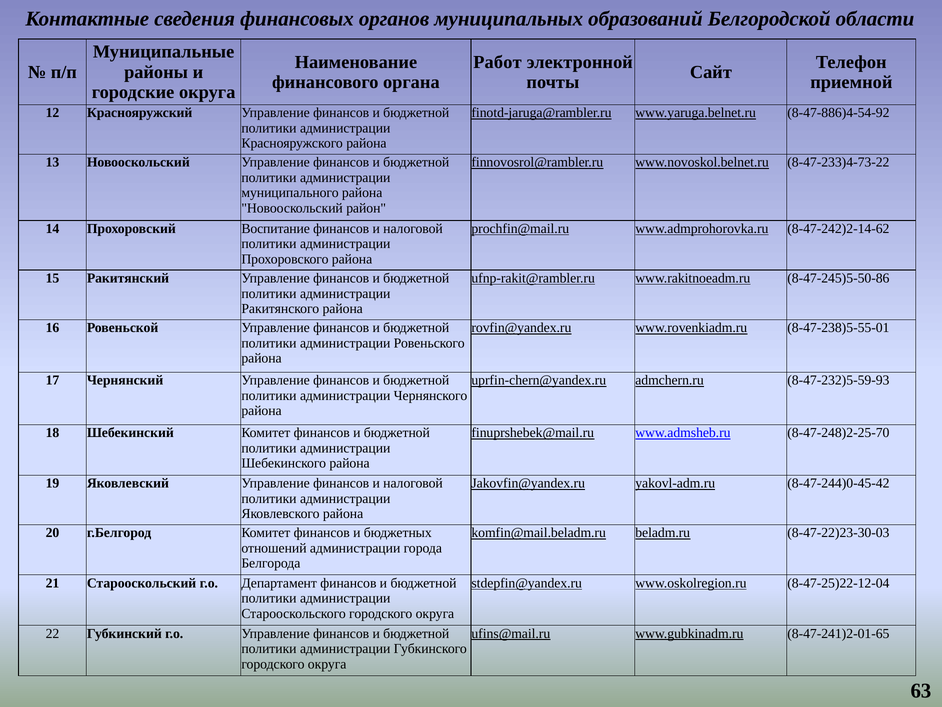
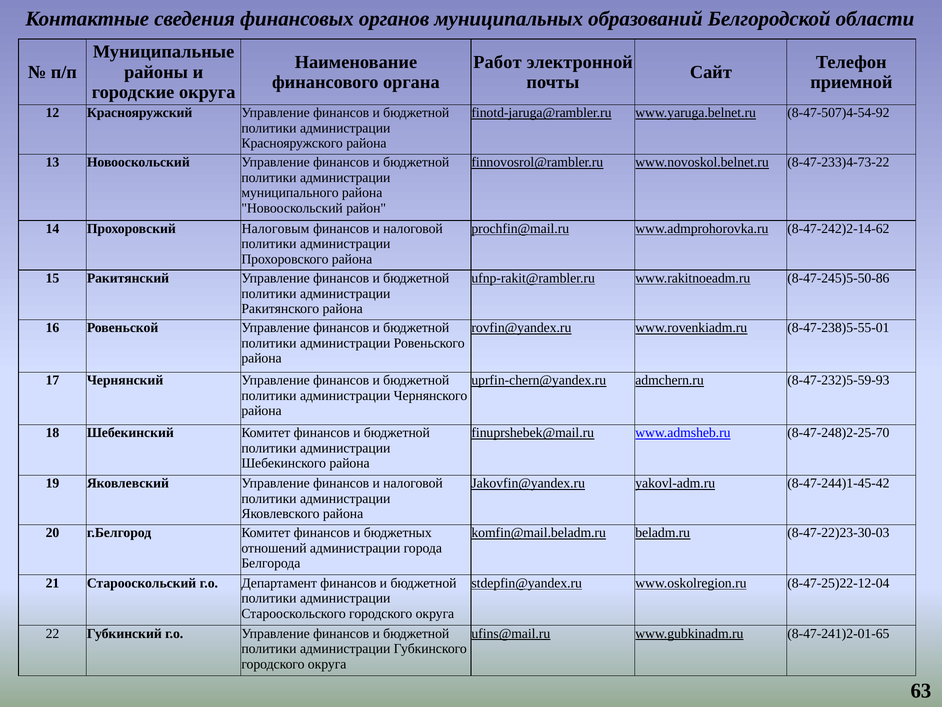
8-47-886)4-54-92: 8-47-886)4-54-92 -> 8-47-507)4-54-92
Воспитание: Воспитание -> Налоговым
8-47-244)0-45-42: 8-47-244)0-45-42 -> 8-47-244)1-45-42
